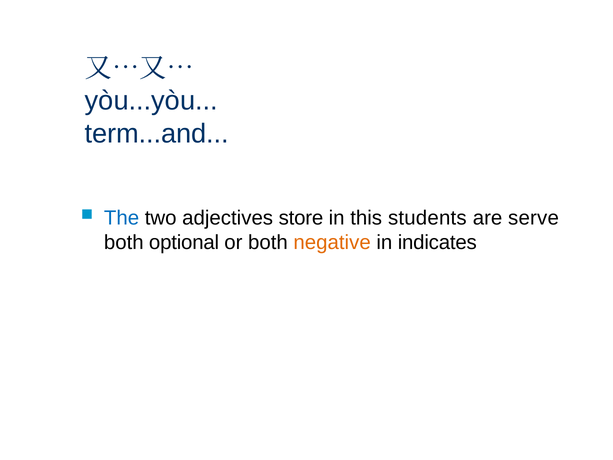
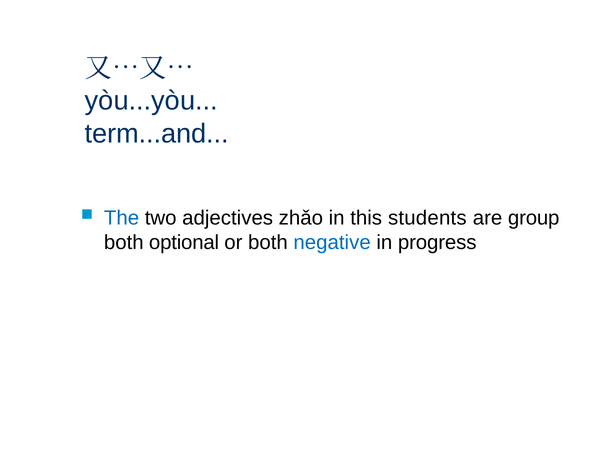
store: store -> zhǎo
serve: serve -> group
negative colour: orange -> blue
indicates: indicates -> progress
